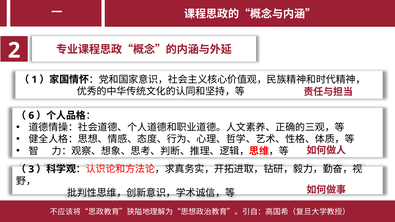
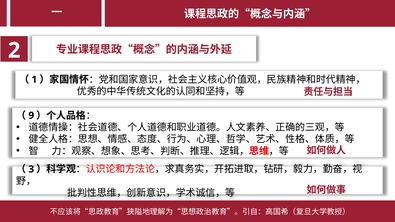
6: 6 -> 9
